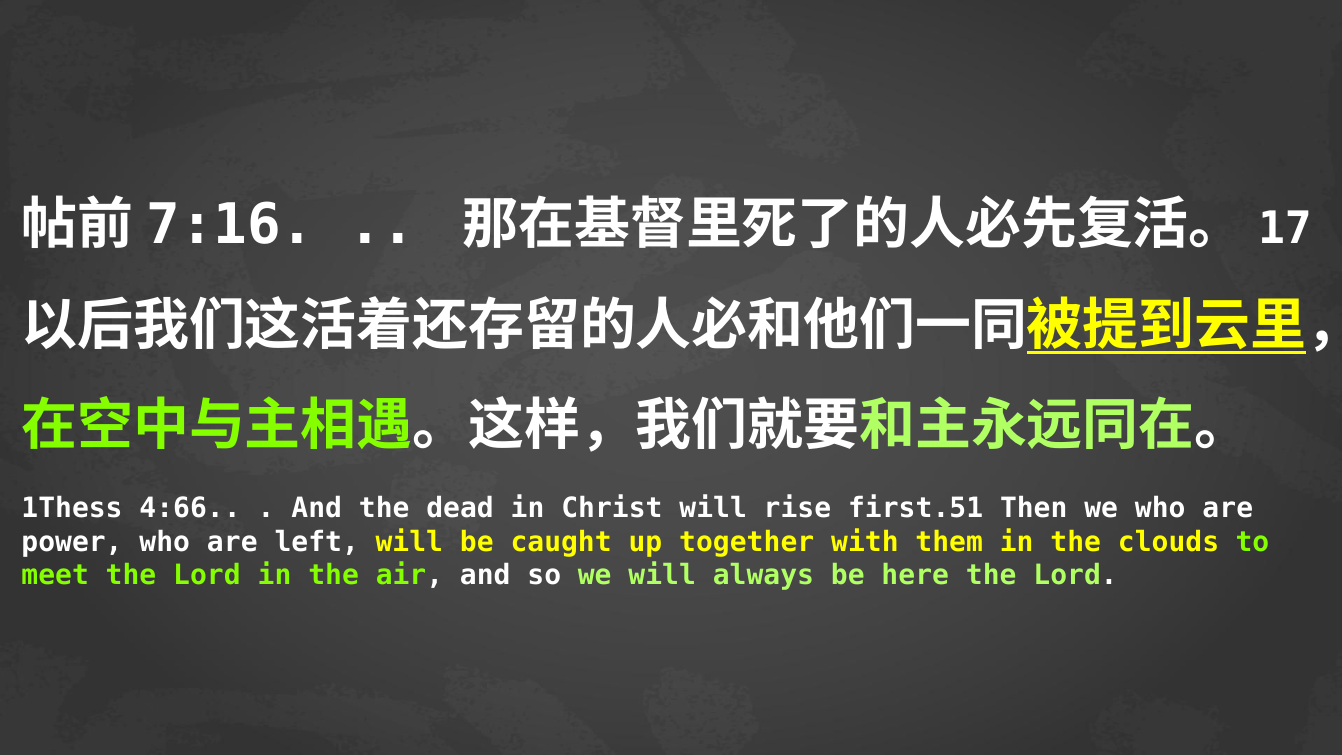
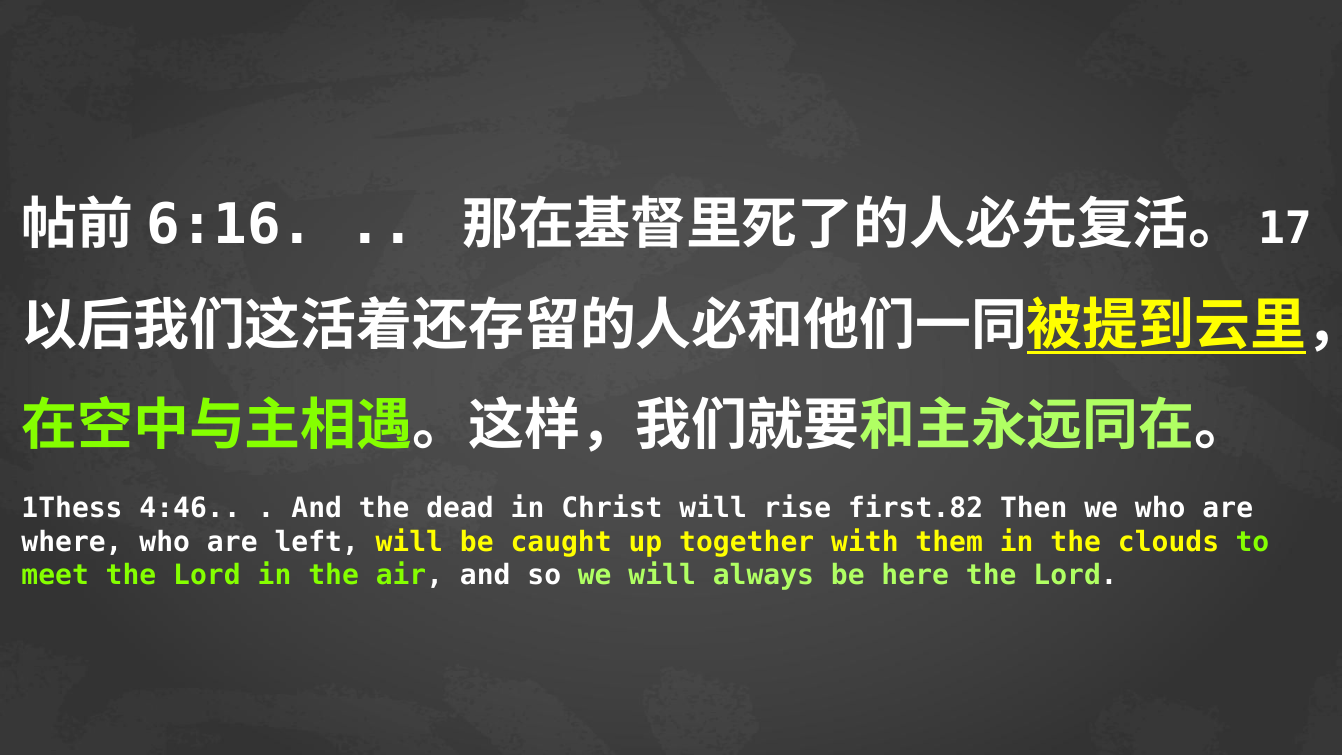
7:16: 7:16 -> 6:16
4:66: 4:66 -> 4:46
first.51: first.51 -> first.82
power: power -> where
